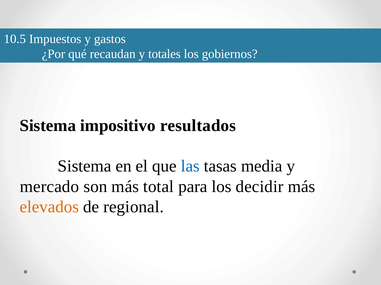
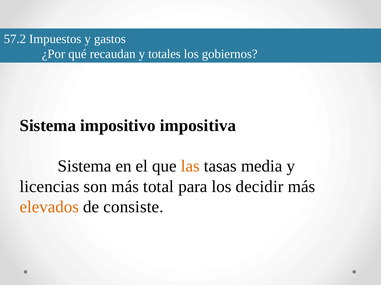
10.5: 10.5 -> 57.2
resultados: resultados -> impositiva
las colour: blue -> orange
mercado: mercado -> licencias
regional: regional -> consiste
